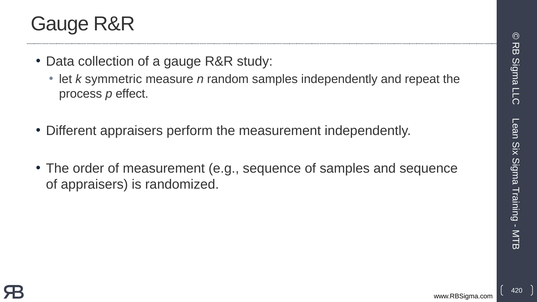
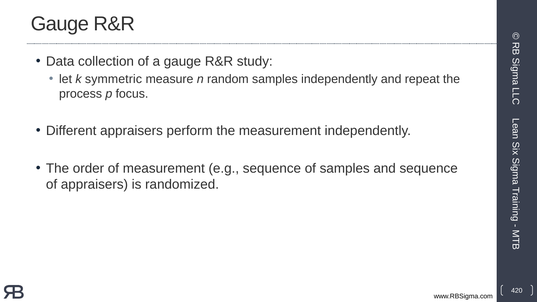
effect: effect -> focus
